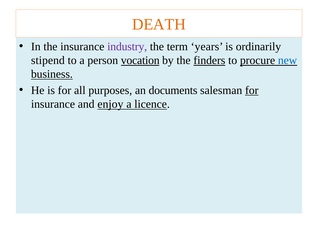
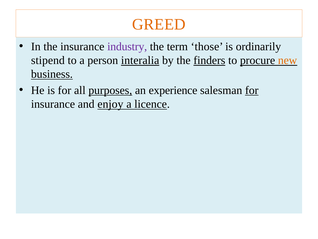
DEATH: DEATH -> GREED
years: years -> those
vocation: vocation -> interalia
new colour: blue -> orange
purposes underline: none -> present
documents: documents -> experience
